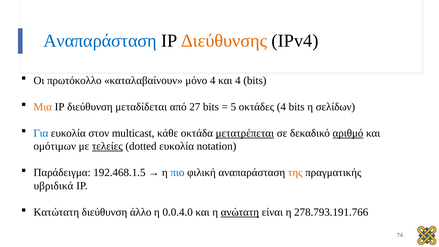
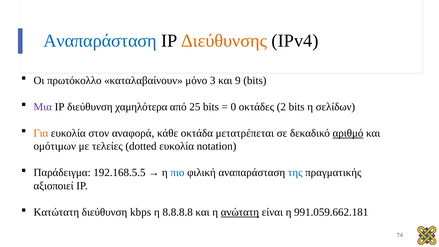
μόνο 4: 4 -> 3
και 4: 4 -> 9
Μια colour: orange -> purple
μεταδίδεται: μεταδίδεται -> χαμηλότερα
27: 27 -> 25
5: 5 -> 0
οκτάδες 4: 4 -> 2
Για colour: blue -> orange
multicast: multicast -> αναφορά
μετατρέπεται underline: present -> none
τελείες underline: present -> none
192.468.1.5: 192.468.1.5 -> 192.168.5.5
της colour: orange -> blue
υβριδικά: υβριδικά -> αξιοποιεί
άλλο: άλλο -> kbps
0.0.4.0: 0.0.4.0 -> 8.8.8.8
278.793.191.766: 278.793.191.766 -> 991.059.662.181
